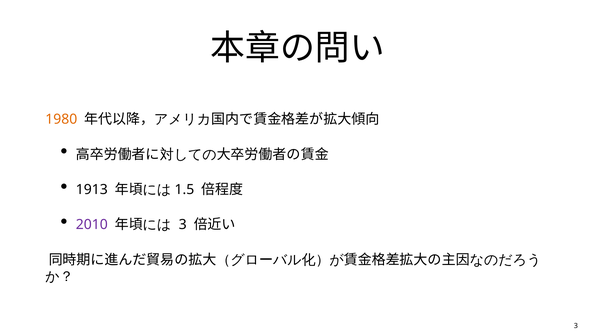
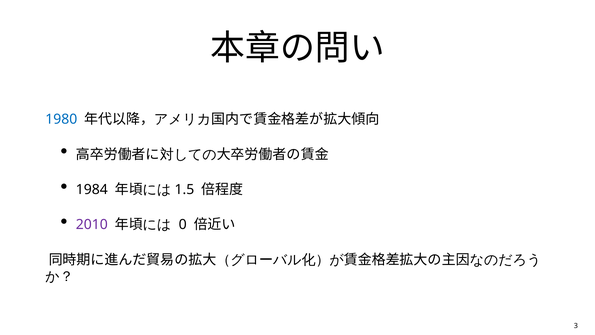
1980 colour: orange -> blue
1913: 1913 -> 1984
3 at (183, 224): 3 -> 0
